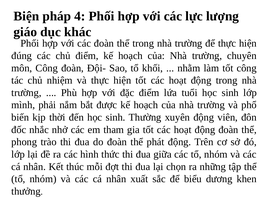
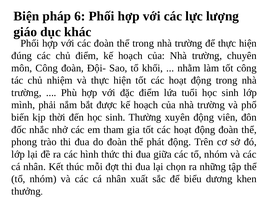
4: 4 -> 6
